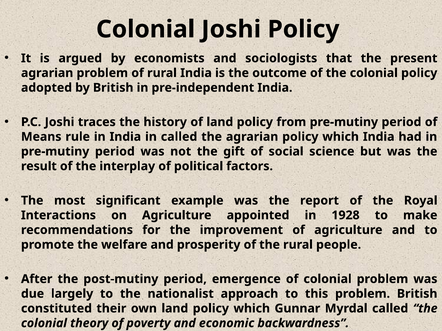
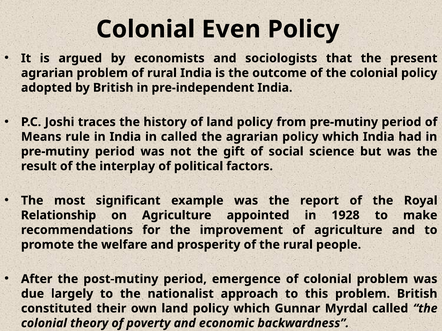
Colonial Joshi: Joshi -> Even
Interactions: Interactions -> Relationship
